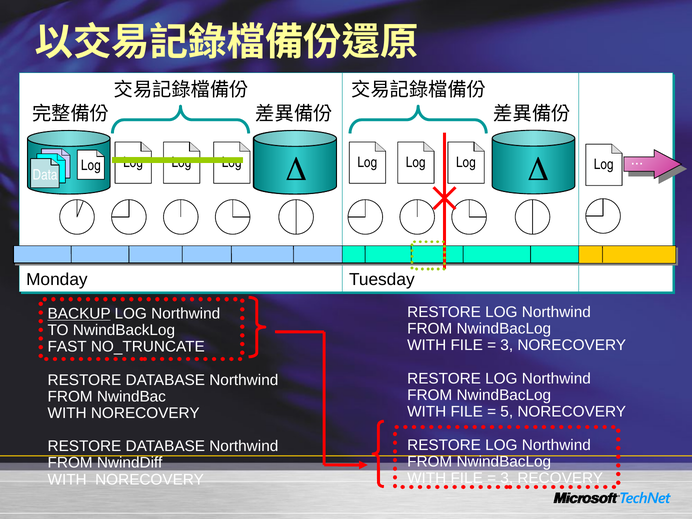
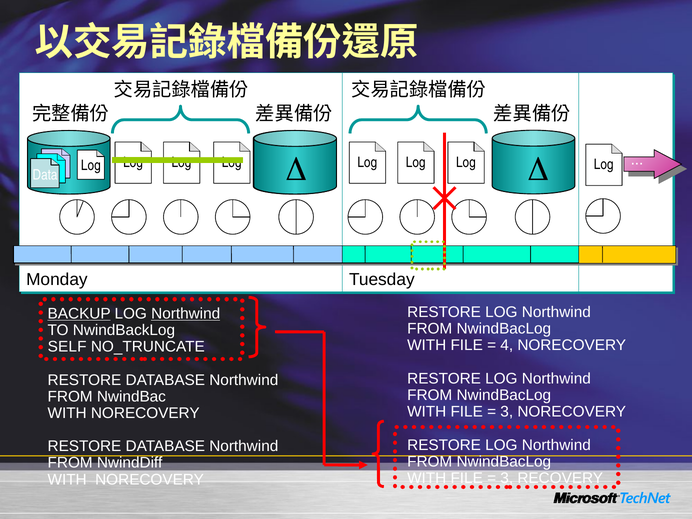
Northwind at (186, 314) underline: none -> present
3 at (507, 345): 3 -> 4
FAST: FAST -> SELF
5 at (507, 412): 5 -> 3
